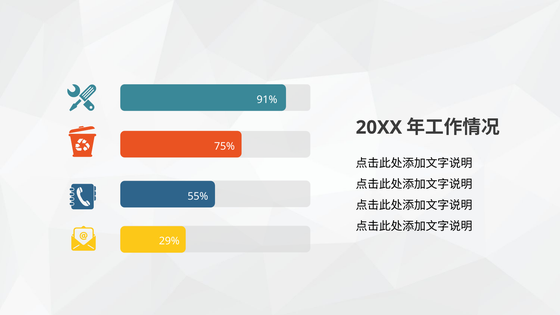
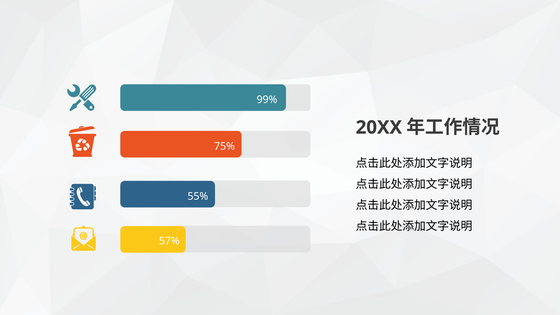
91%: 91% -> 99%
29%: 29% -> 57%
